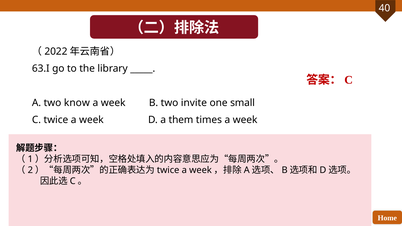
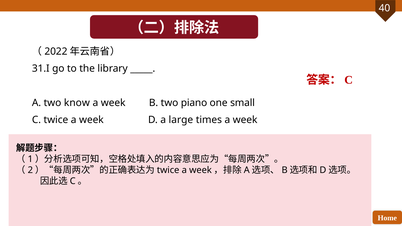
63.I: 63.I -> 31.I
invite: invite -> piano
them: them -> large
